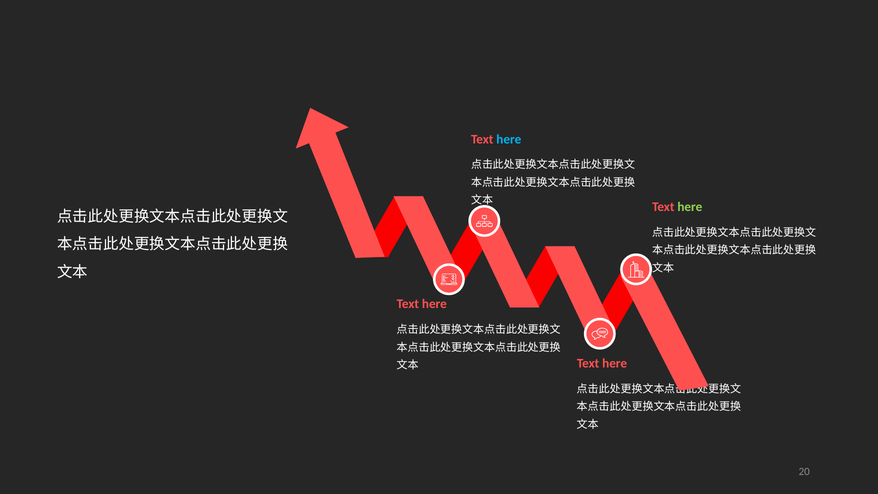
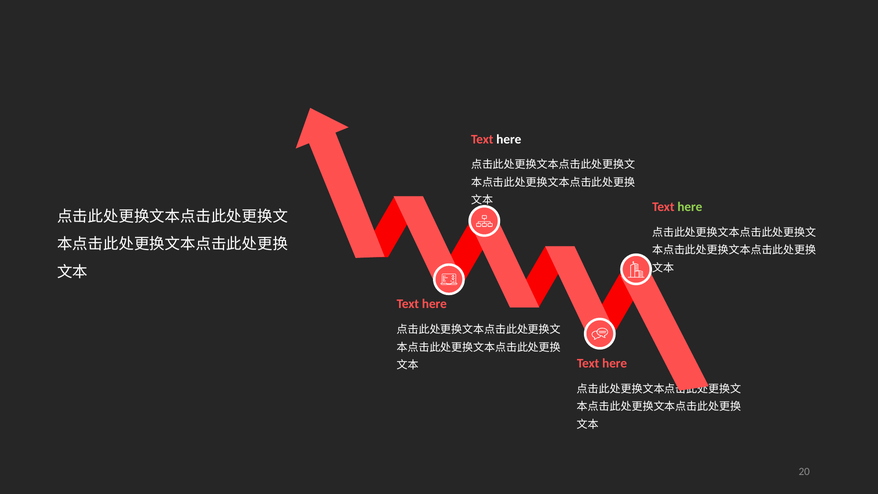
here at (509, 139) colour: light blue -> white
